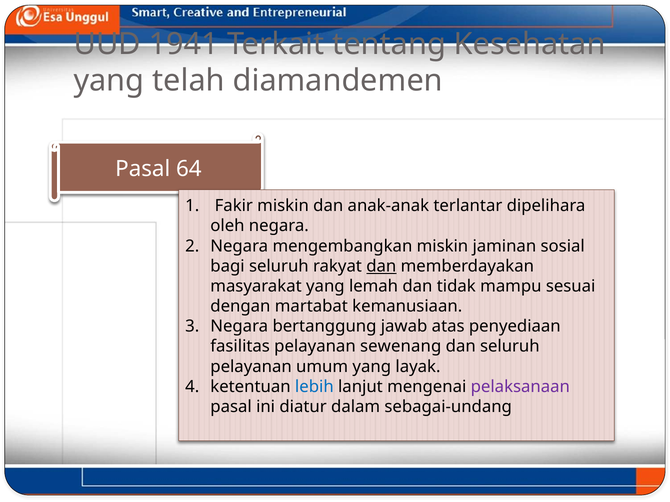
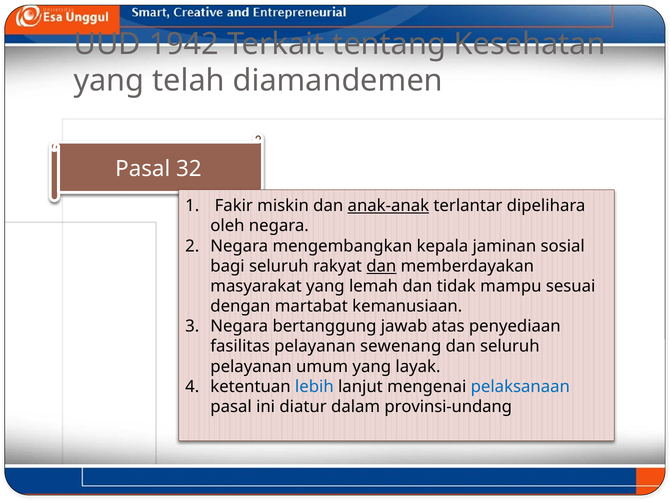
1941: 1941 -> 1942
64: 64 -> 32
anak-anak underline: none -> present
mengembangkan miskin: miskin -> kepala
pelaksanaan colour: purple -> blue
sebagai-undang: sebagai-undang -> provinsi-undang
